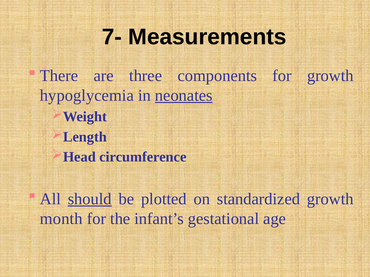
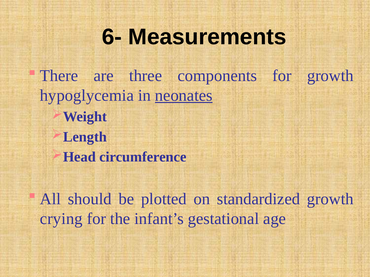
7-: 7- -> 6-
should underline: present -> none
month: month -> crying
